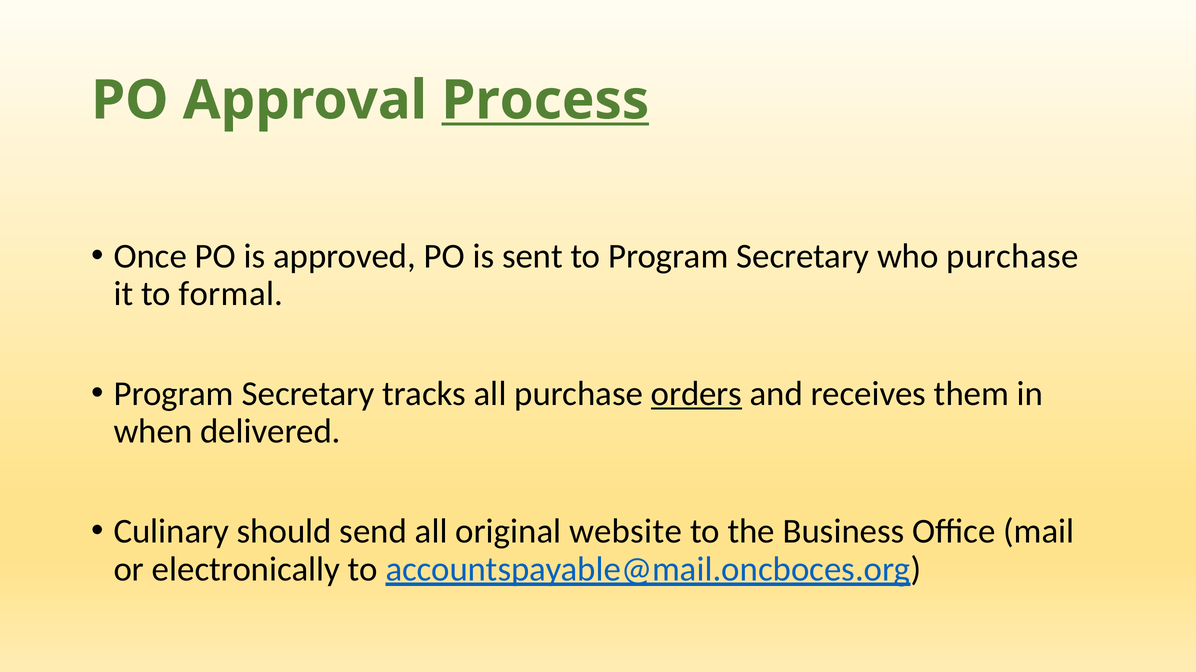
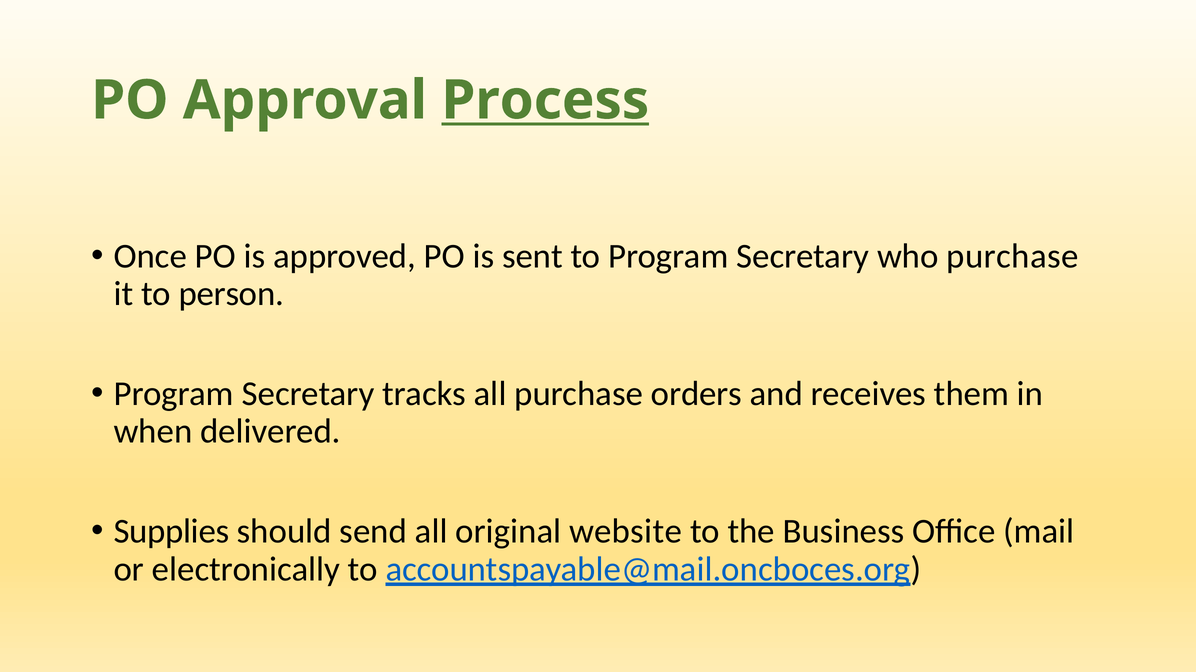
formal: formal -> person
orders underline: present -> none
Culinary: Culinary -> Supplies
